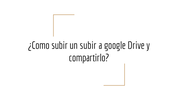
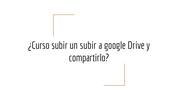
¿Como: ¿Como -> ¿Curso
